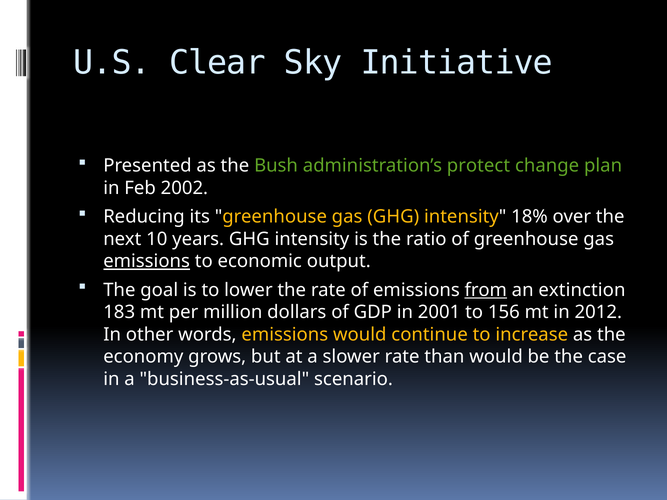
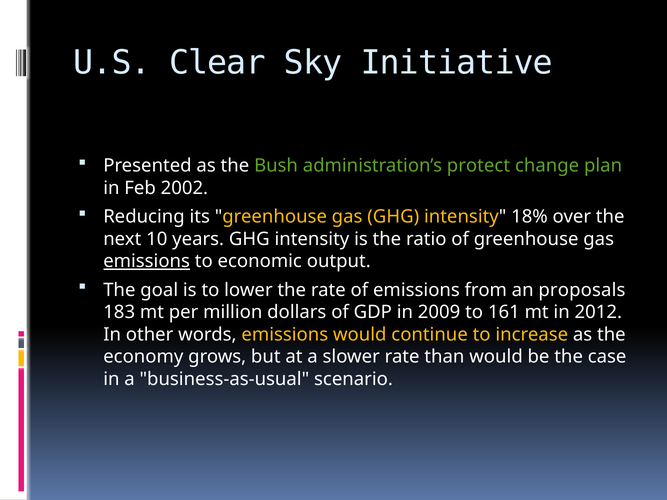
from underline: present -> none
extinction: extinction -> proposals
2001: 2001 -> 2009
156: 156 -> 161
